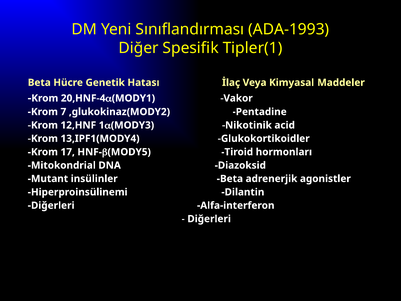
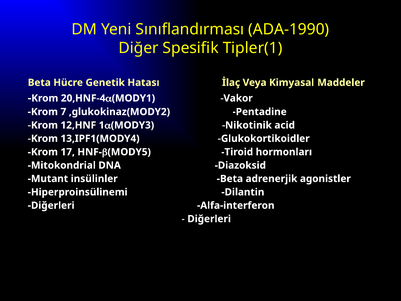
ADA-1993: ADA-1993 -> ADA-1990
